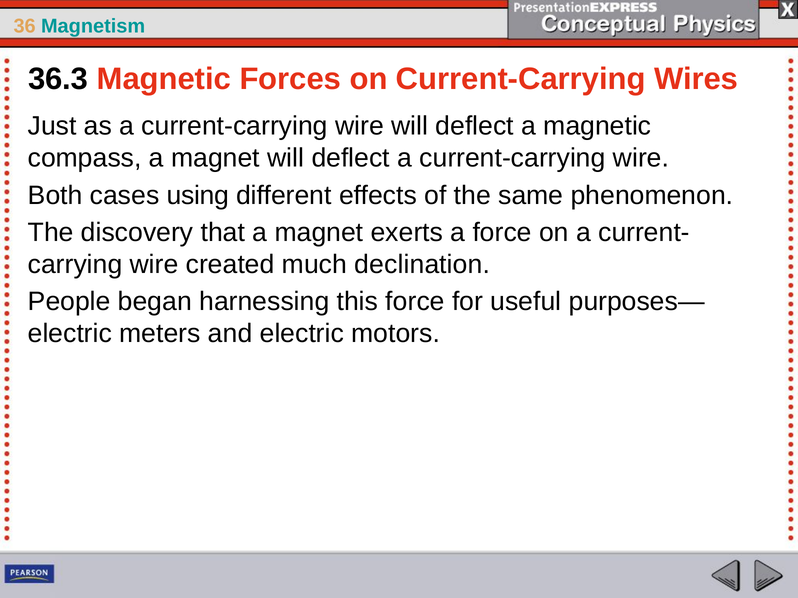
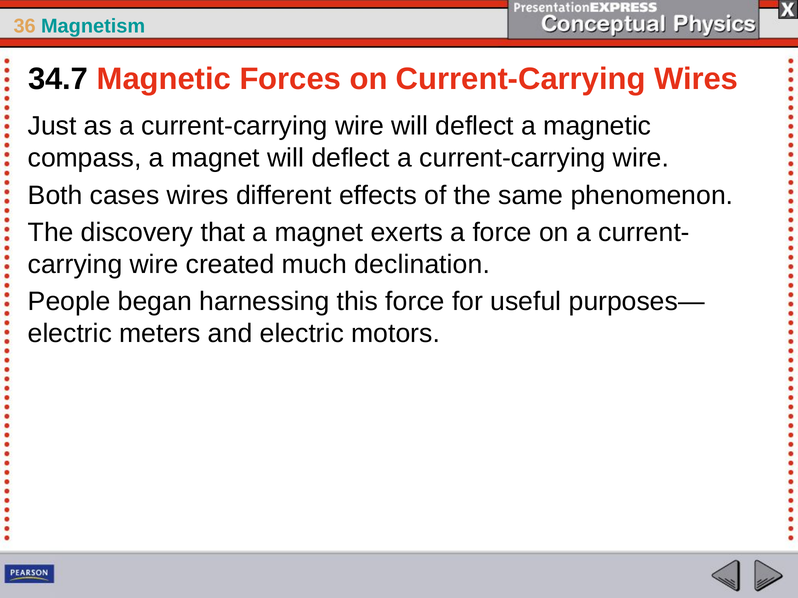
36.3: 36.3 -> 34.7
cases using: using -> wires
